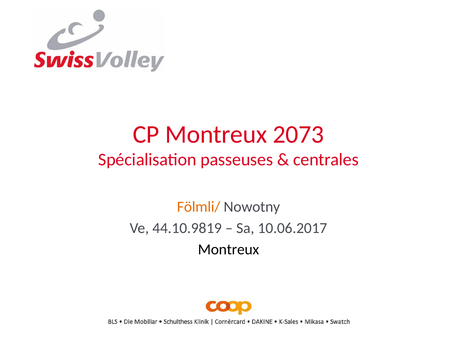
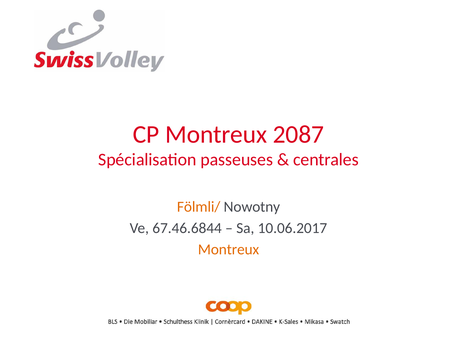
2073: 2073 -> 2087
44.10.9819: 44.10.9819 -> 67.46.6844
Montreux at (229, 249) colour: black -> orange
